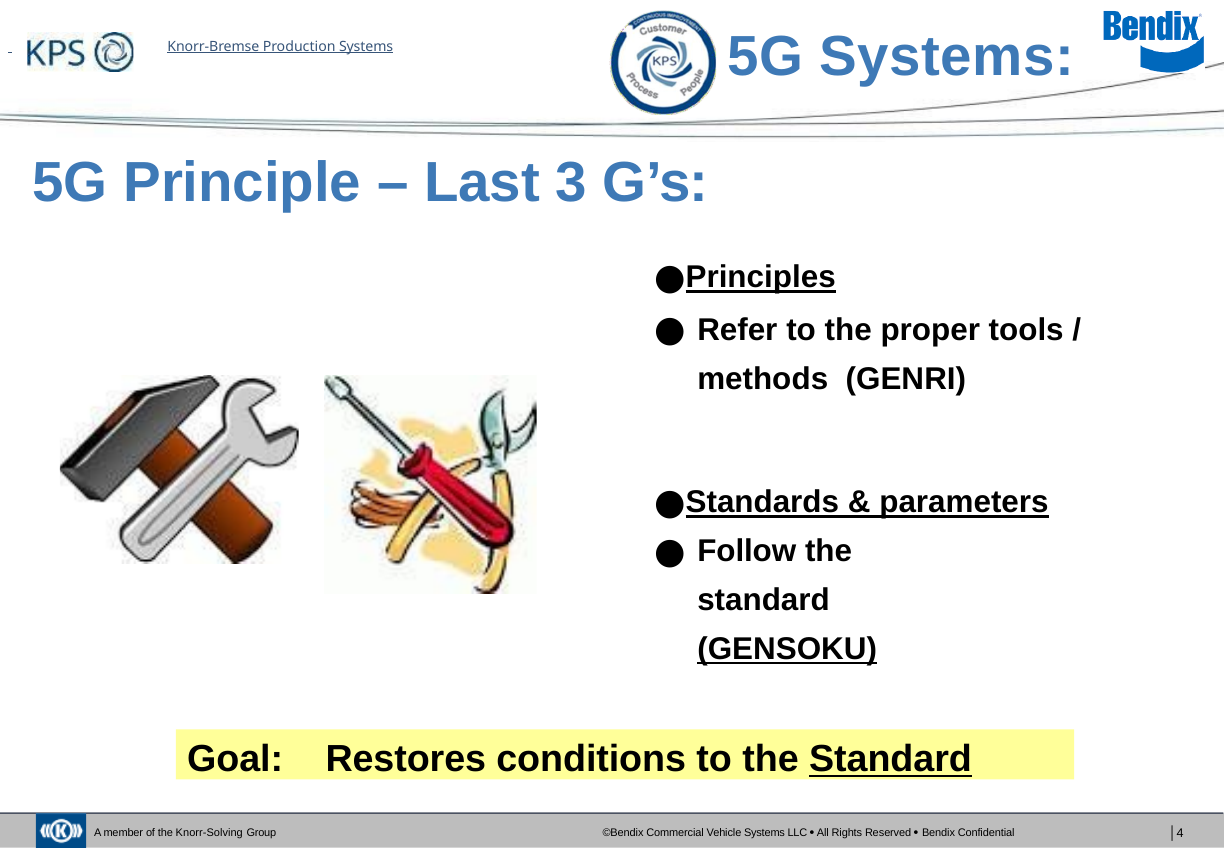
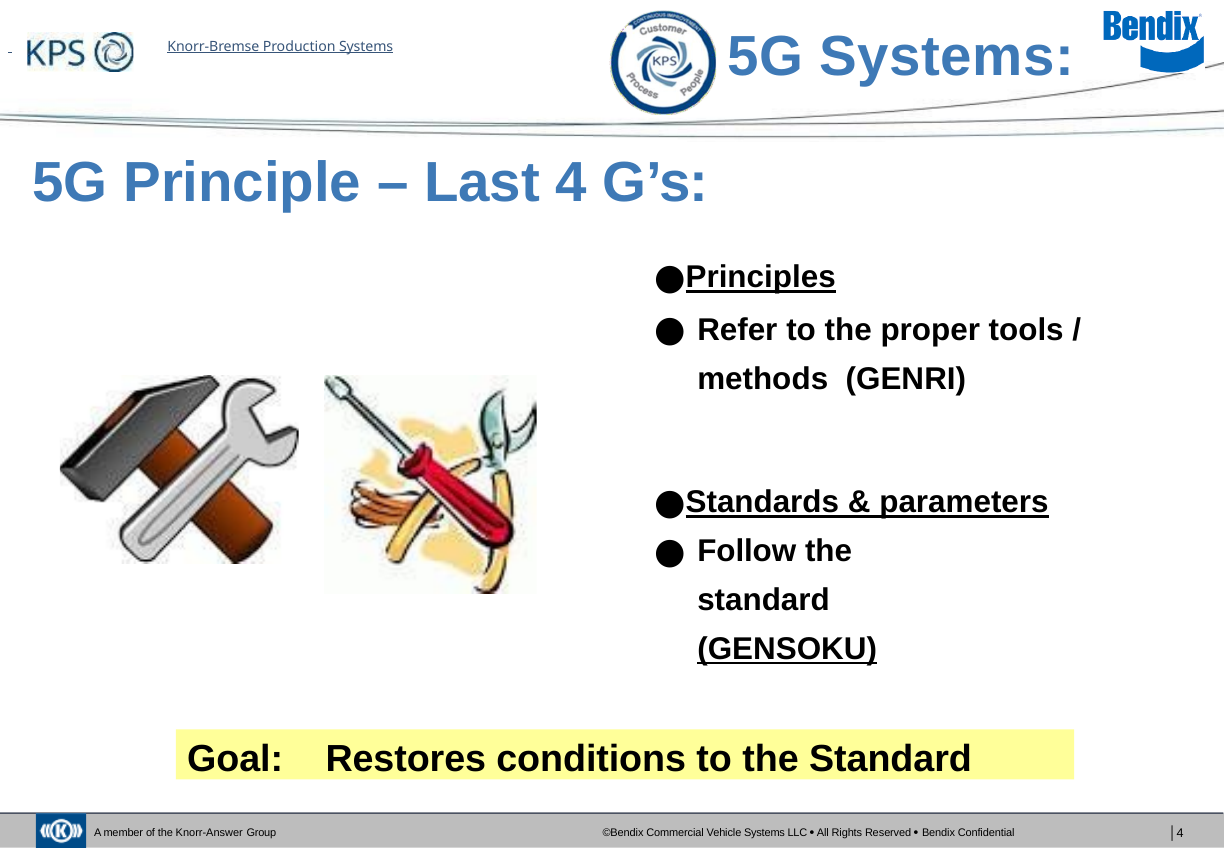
Last 3: 3 -> 4
Standard at (891, 759) underline: present -> none
Knorr-Solving: Knorr-Solving -> Knorr-Answer
